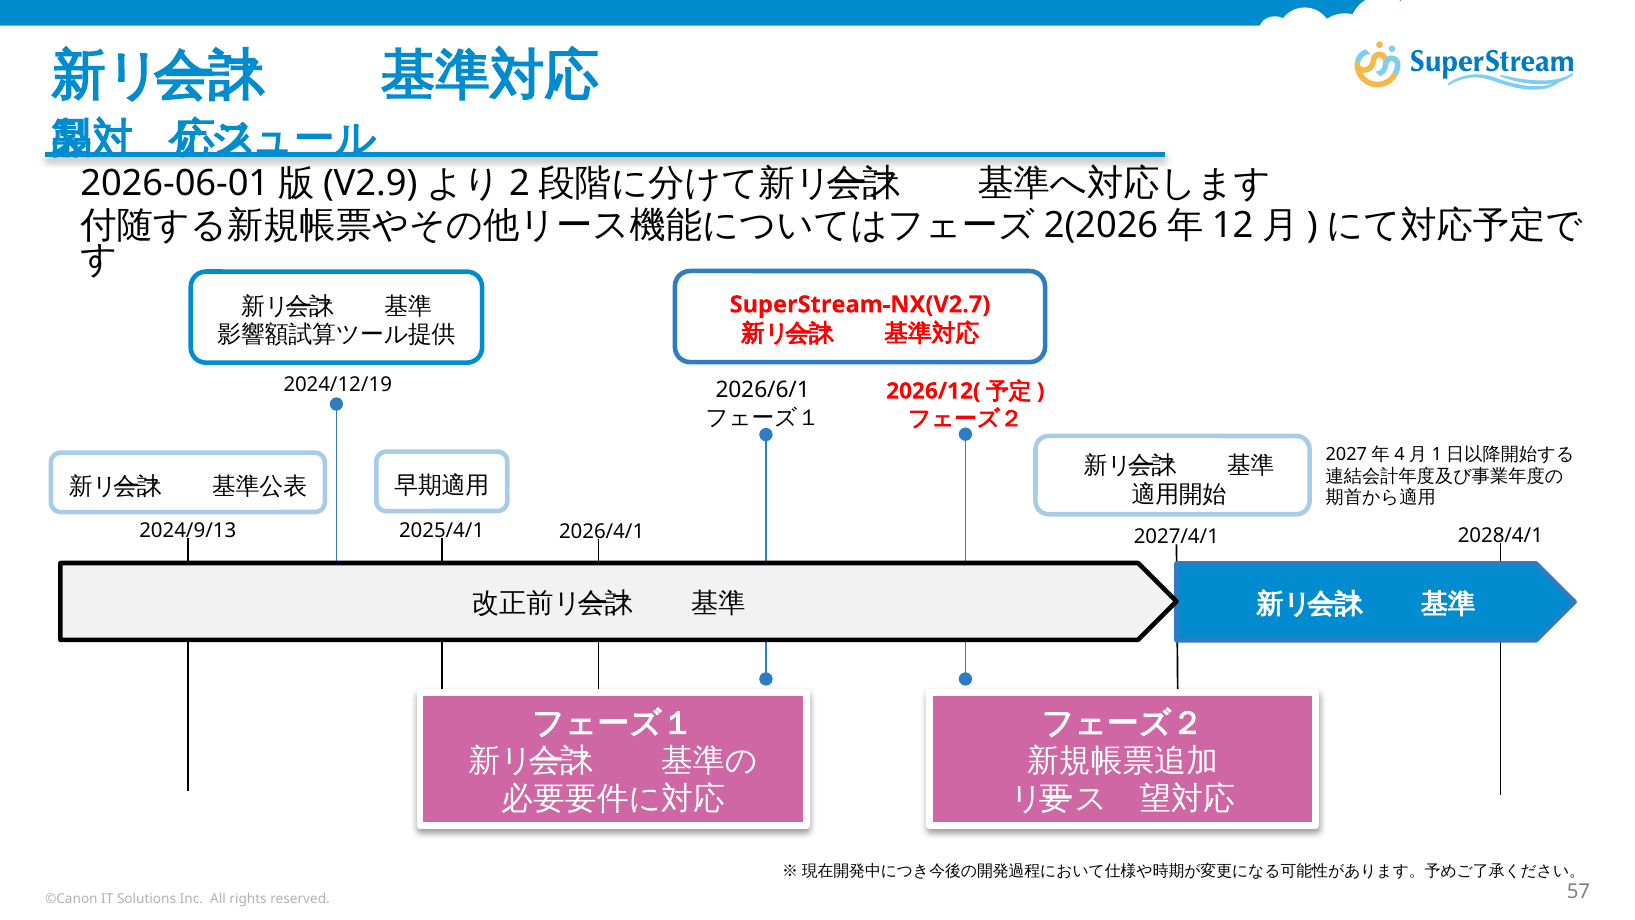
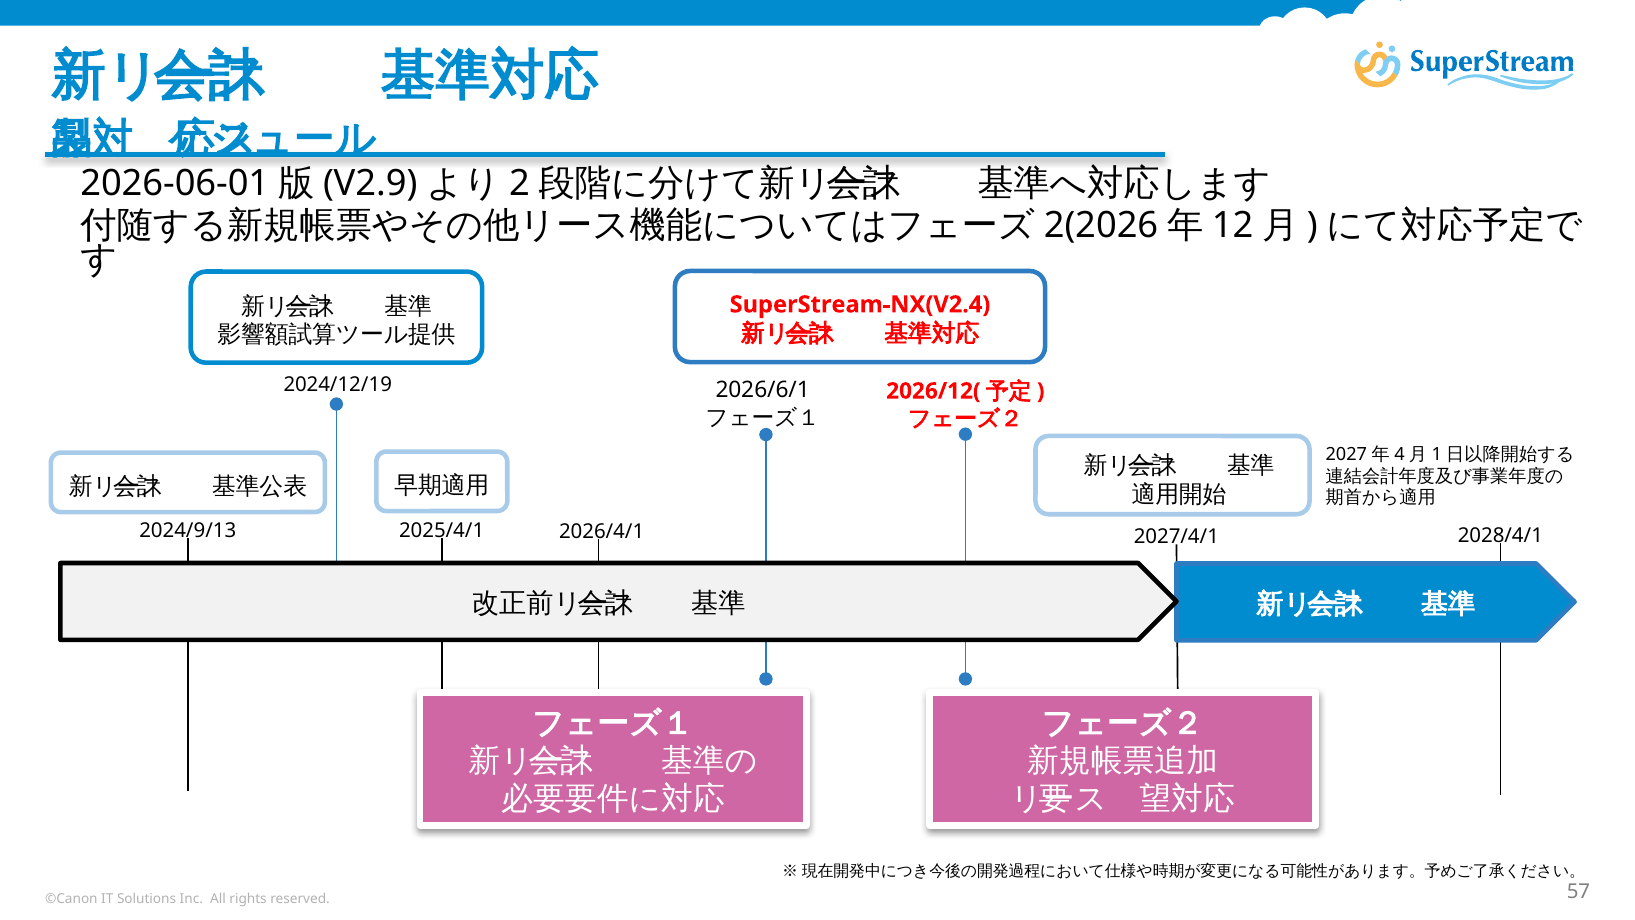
SuperStream-NX(V2.7: SuperStream-NX(V2.7 -> SuperStream-NX(V2.4
